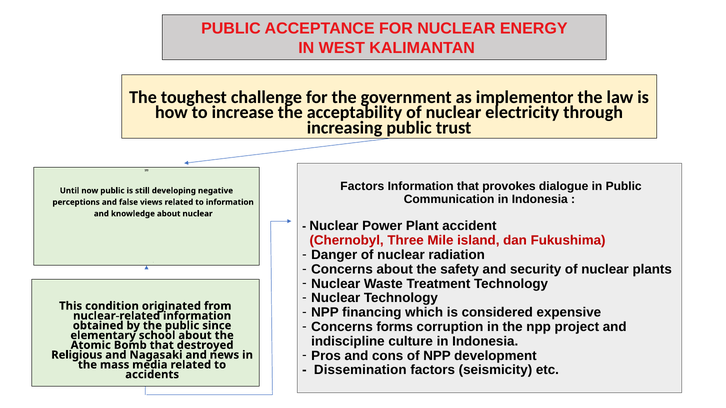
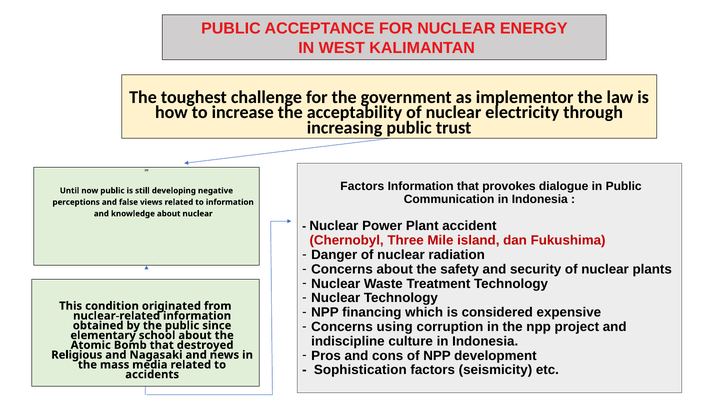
forms: forms -> using
Dissemination: Dissemination -> Sophistication
